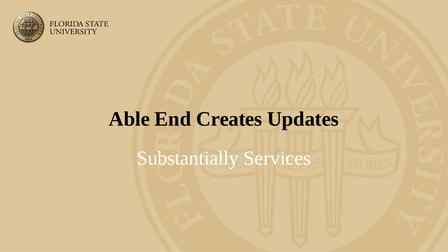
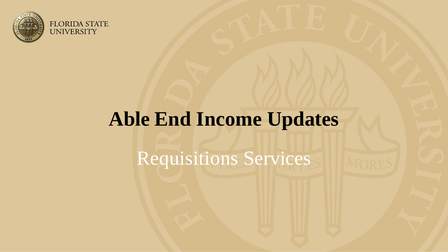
Creates: Creates -> Income
Substantially: Substantially -> Requisitions
